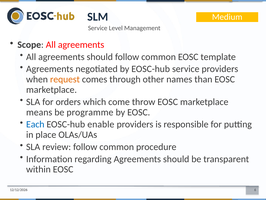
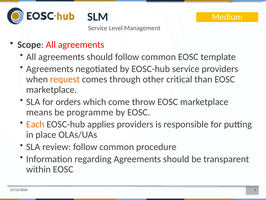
names: names -> critical
Each colour: blue -> orange
enable: enable -> applies
